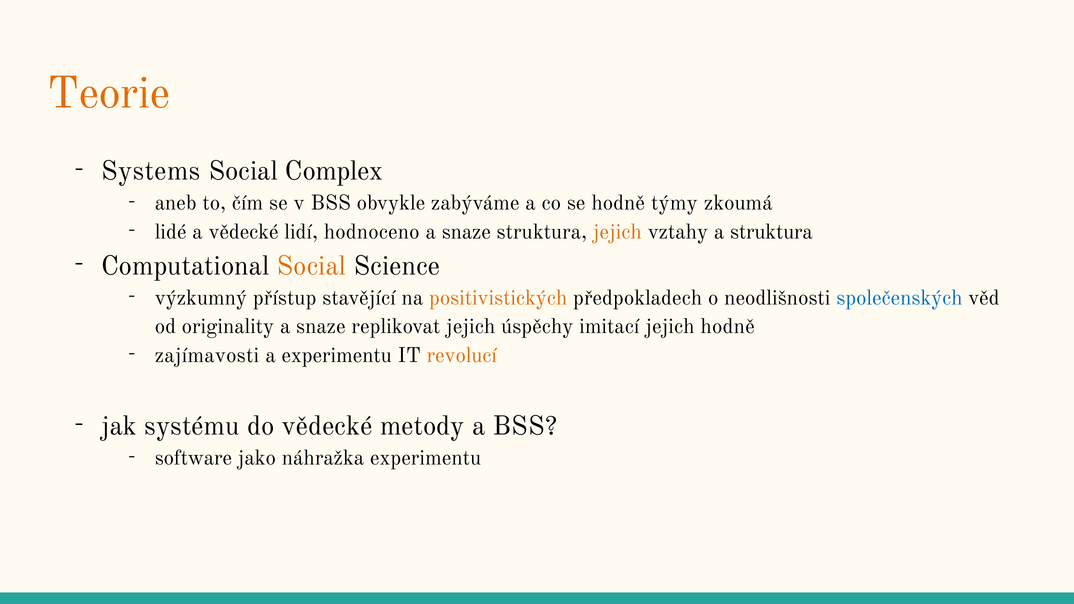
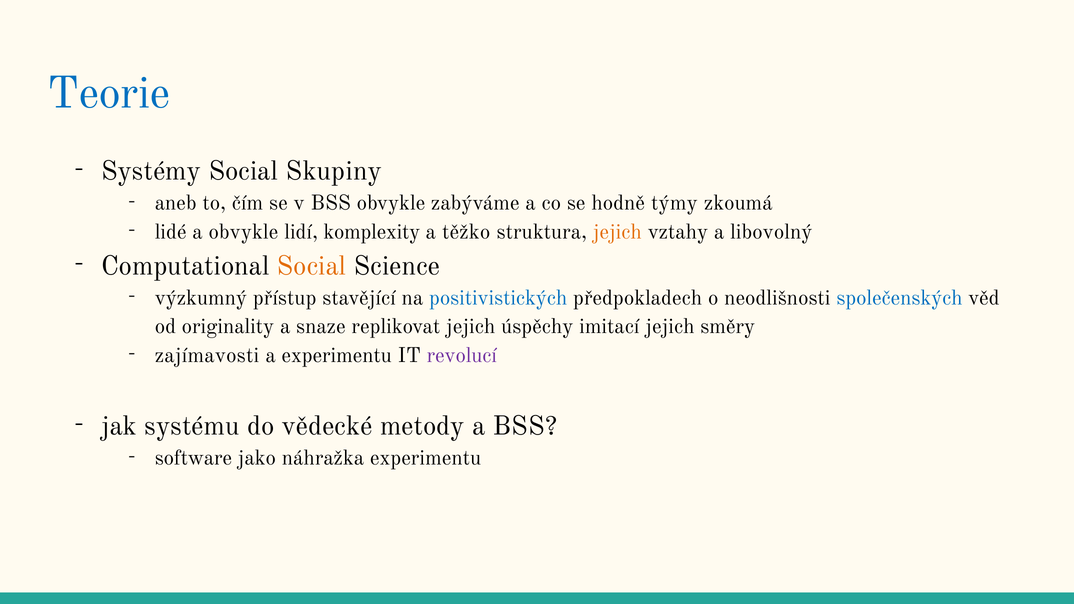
Teorie colour: orange -> blue
Systems: Systems -> Systémy
Complex: Complex -> Skupiny
a vědecké: vědecké -> obvykle
hodnoceno: hodnoceno -> komplexity
snaze at (466, 232): snaze -> těžko
a struktura: struktura -> libovolný
positivistických colour: orange -> blue
jejich hodně: hodně -> směry
revolucí colour: orange -> purple
